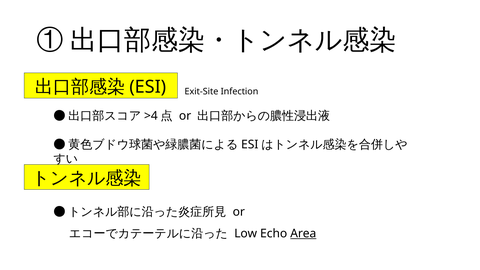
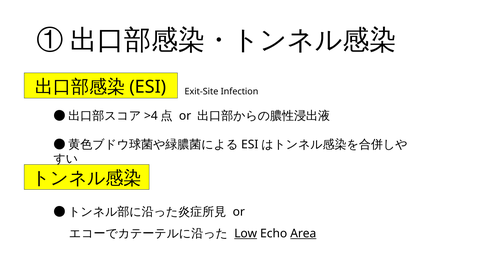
Low underline: none -> present
